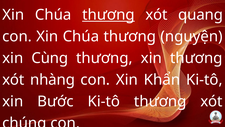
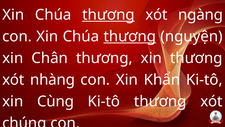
quang: quang -> ngàng
thương at (130, 36) underline: none -> present
Cùng: Cùng -> Chân
Bước: Bước -> Cùng
